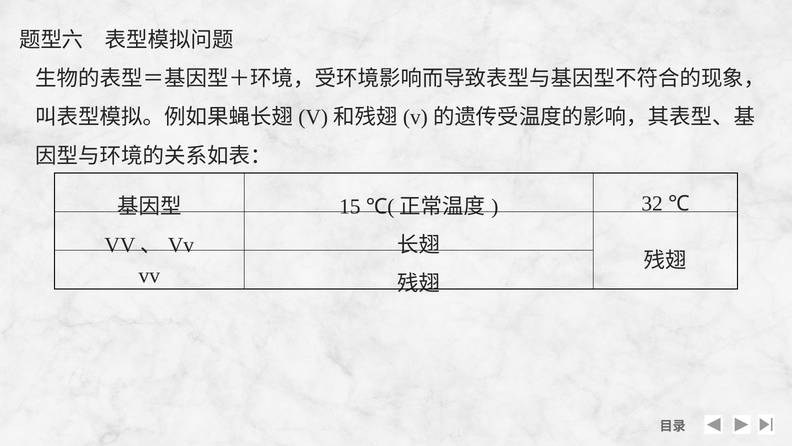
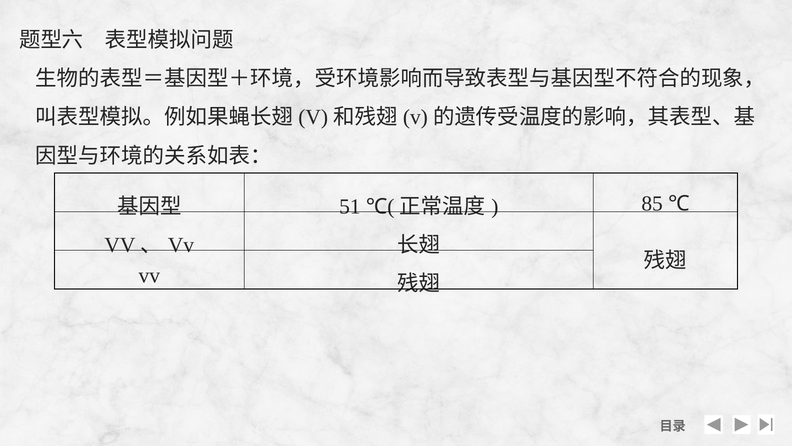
15: 15 -> 51
32: 32 -> 85
